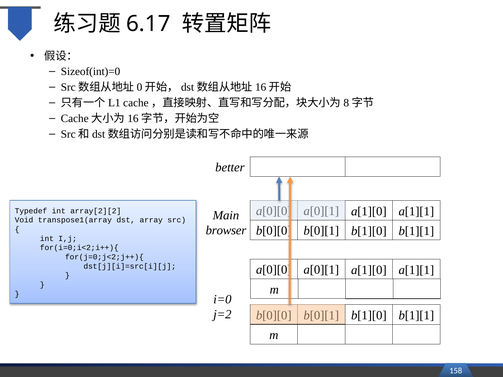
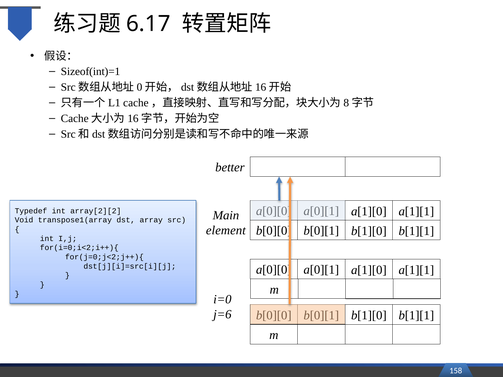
Sizeof(int)=0: Sizeof(int)=0 -> Sizeof(int)=1
browser: browser -> element
j=2: j=2 -> j=6
